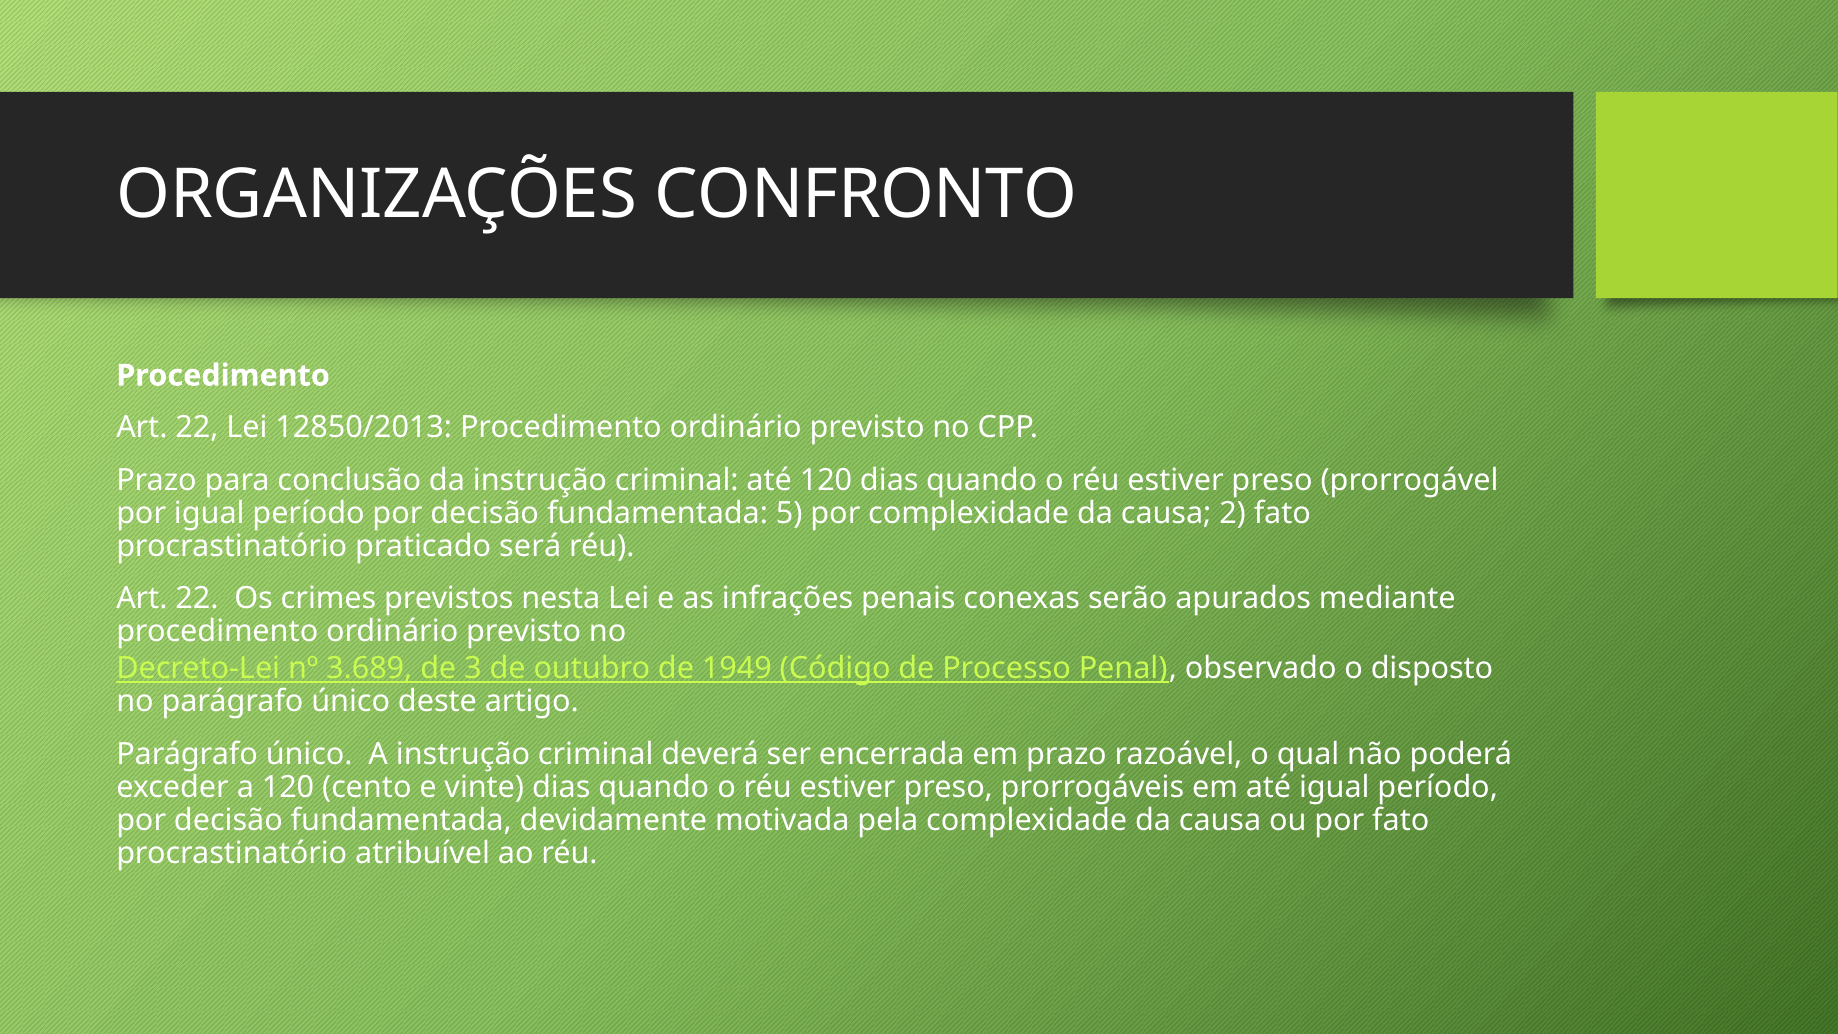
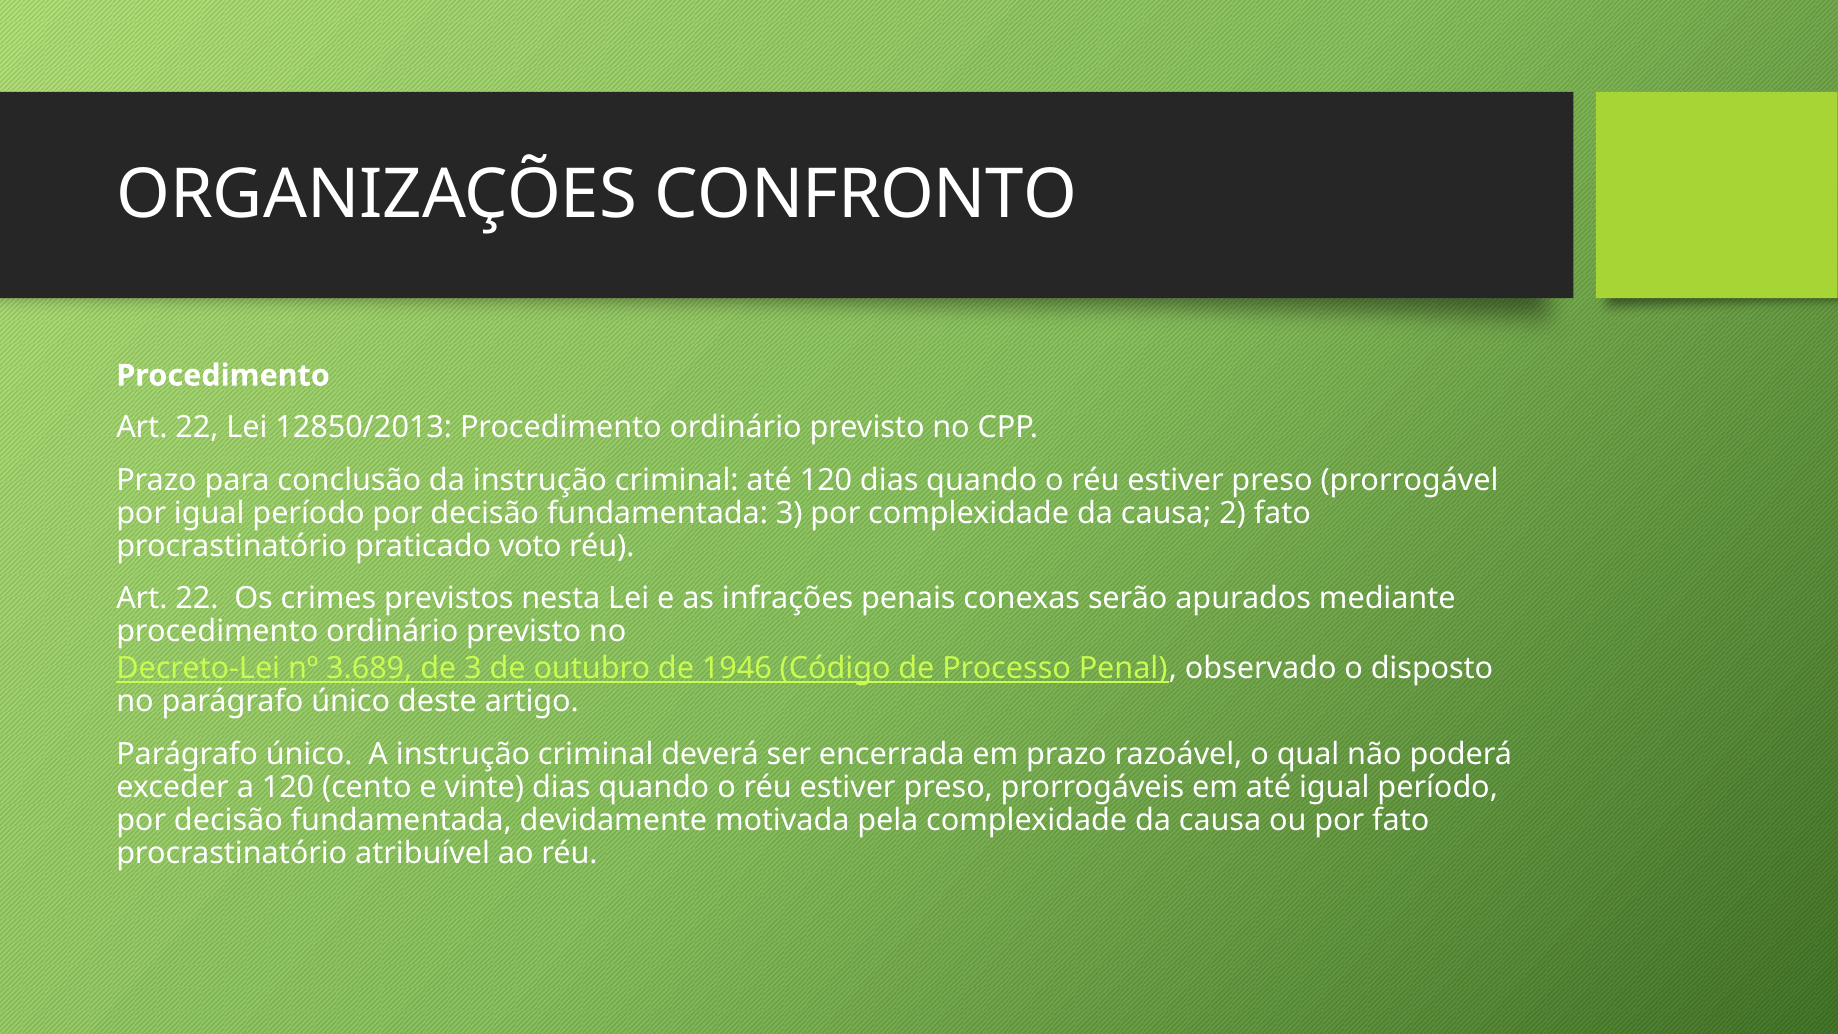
fundamentada 5: 5 -> 3
será: será -> voto
1949: 1949 -> 1946
